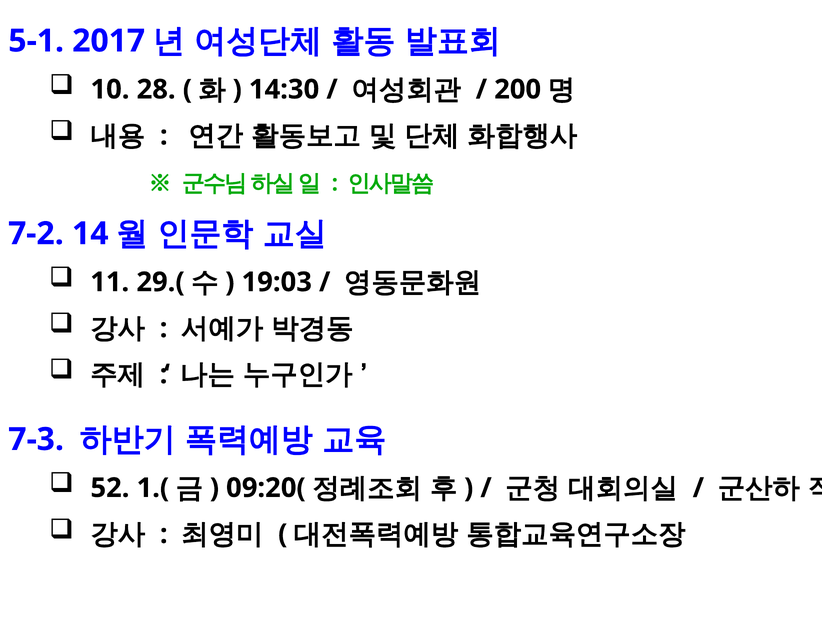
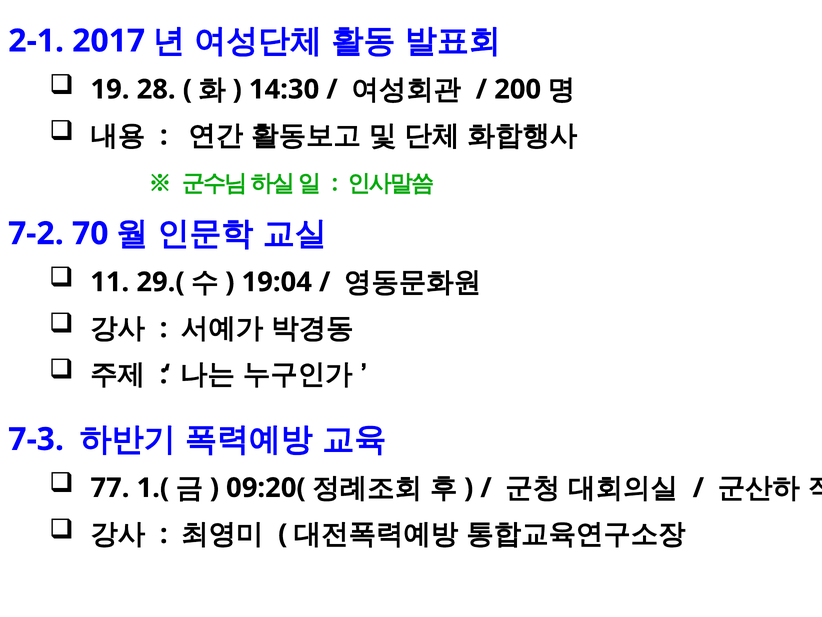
5-1: 5-1 -> 2-1
10: 10 -> 19
14: 14 -> 70
19:03: 19:03 -> 19:04
52: 52 -> 77
